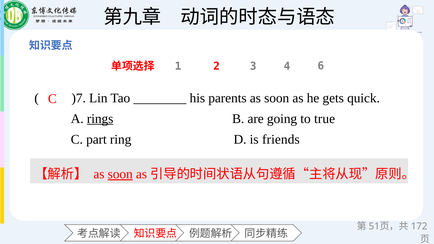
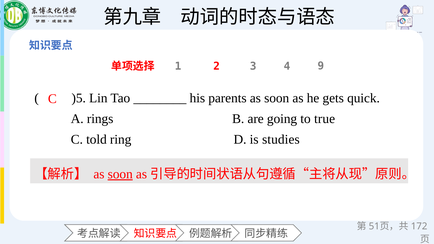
6: 6 -> 9
)7: )7 -> )5
rings underline: present -> none
part: part -> told
friends: friends -> studies
